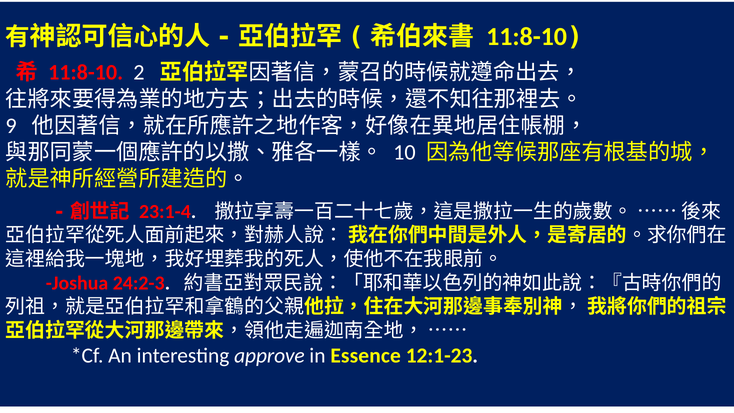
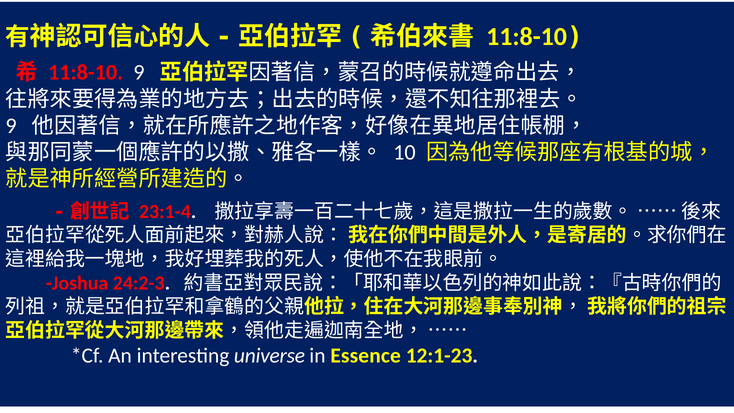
11:8-10 2: 2 -> 9
approve: approve -> universe
